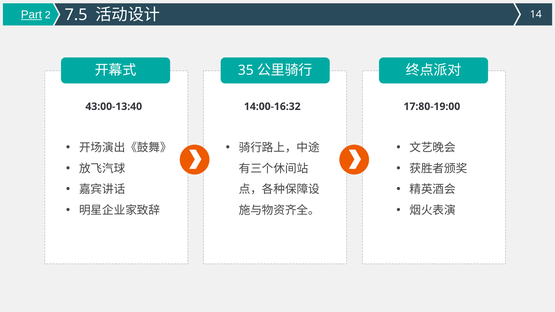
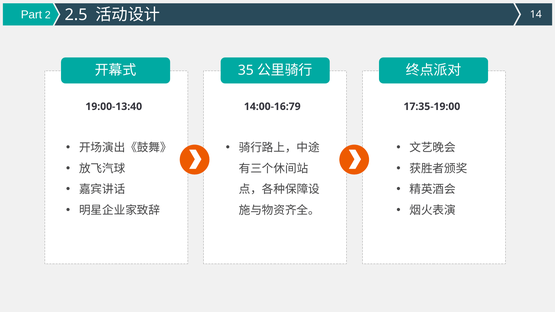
Part underline: present -> none
7.5: 7.5 -> 2.5
43:00-13:40: 43:00-13:40 -> 19:00-13:40
14:00-16:32: 14:00-16:32 -> 14:00-16:79
17:80-19:00: 17:80-19:00 -> 17:35-19:00
